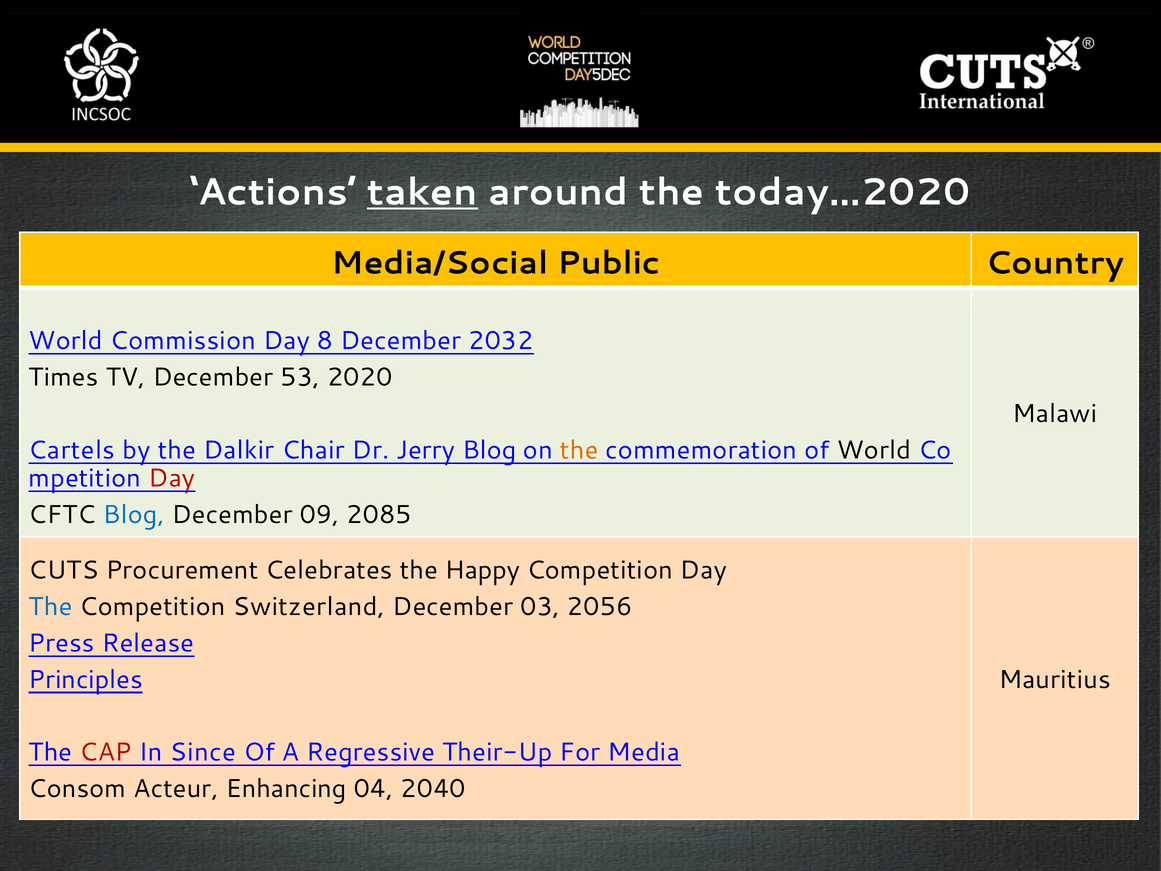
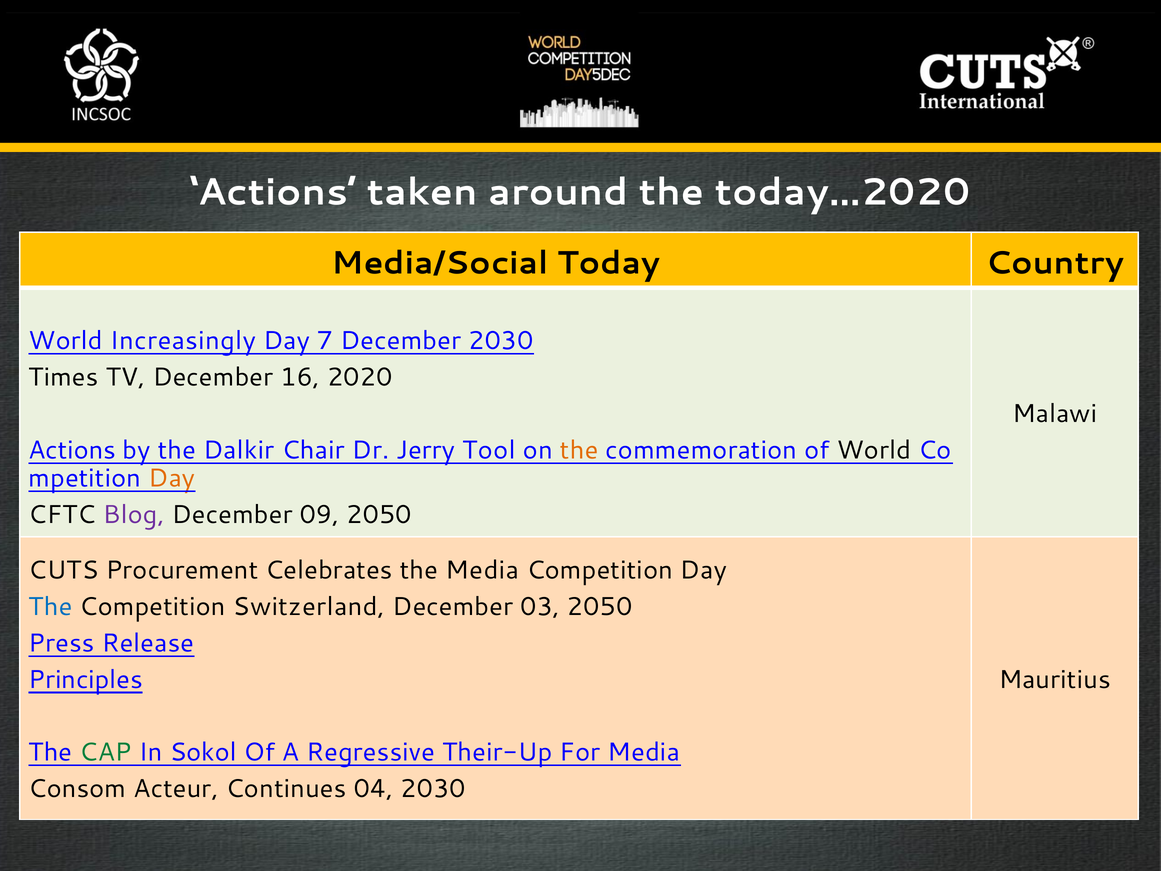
taken underline: present -> none
Public: Public -> Today
Commission: Commission -> Increasingly
8: 8 -> 7
December 2032: 2032 -> 2030
53: 53 -> 16
Cartels at (72, 450): Cartels -> Actions
Jerry Blog: Blog -> Tool
Day at (172, 478) colour: red -> orange
Blog at (134, 514) colour: blue -> purple
09 2085: 2085 -> 2050
the Happy: Happy -> Media
03 2056: 2056 -> 2050
CAP colour: red -> green
Since: Since -> Sokol
Enhancing: Enhancing -> Continues
04 2040: 2040 -> 2030
